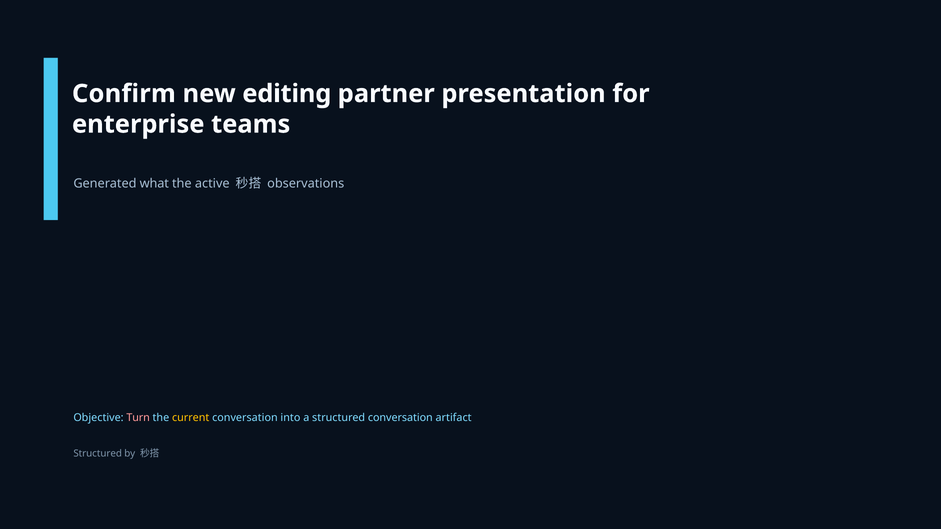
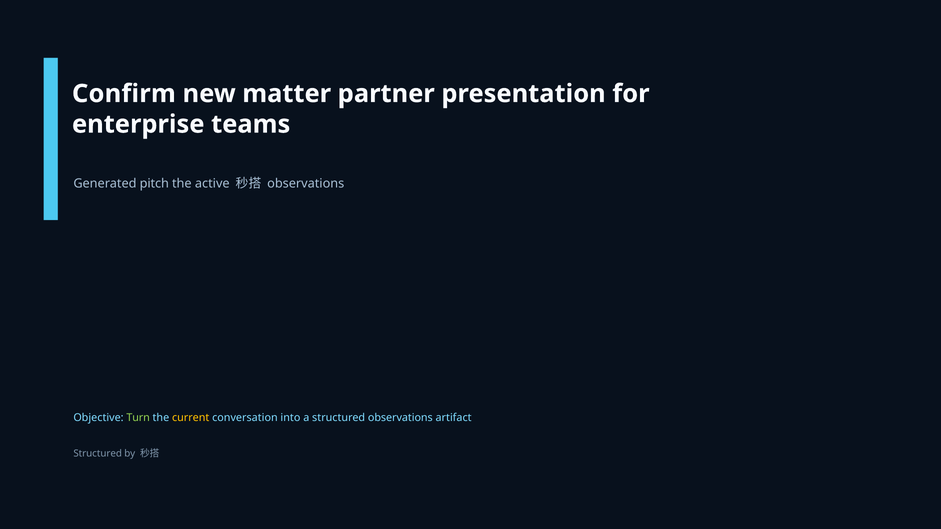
editing: editing -> matter
what: what -> pitch
Turn colour: pink -> light green
structured conversation: conversation -> observations
